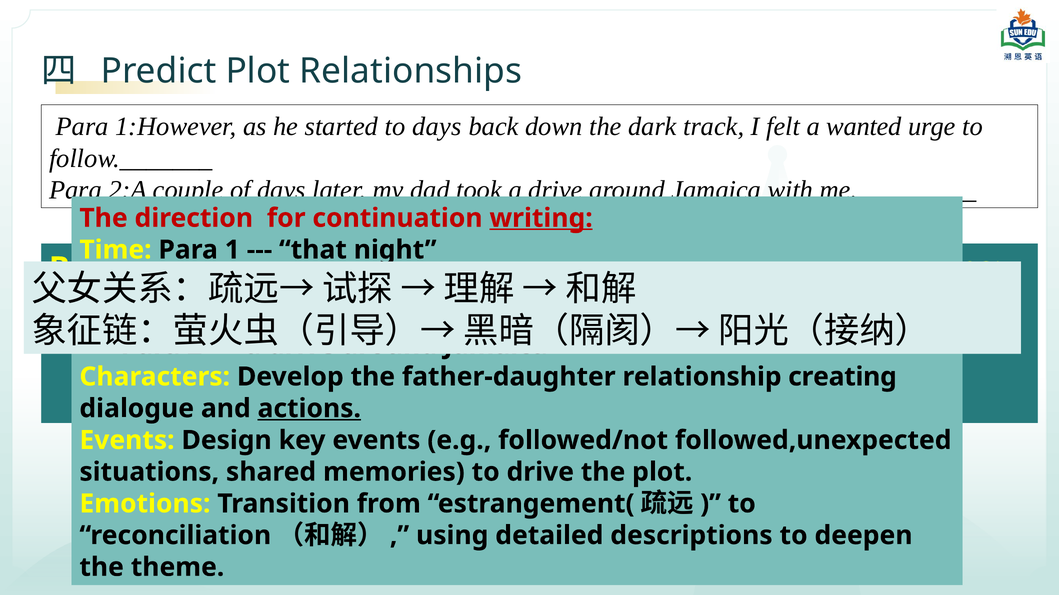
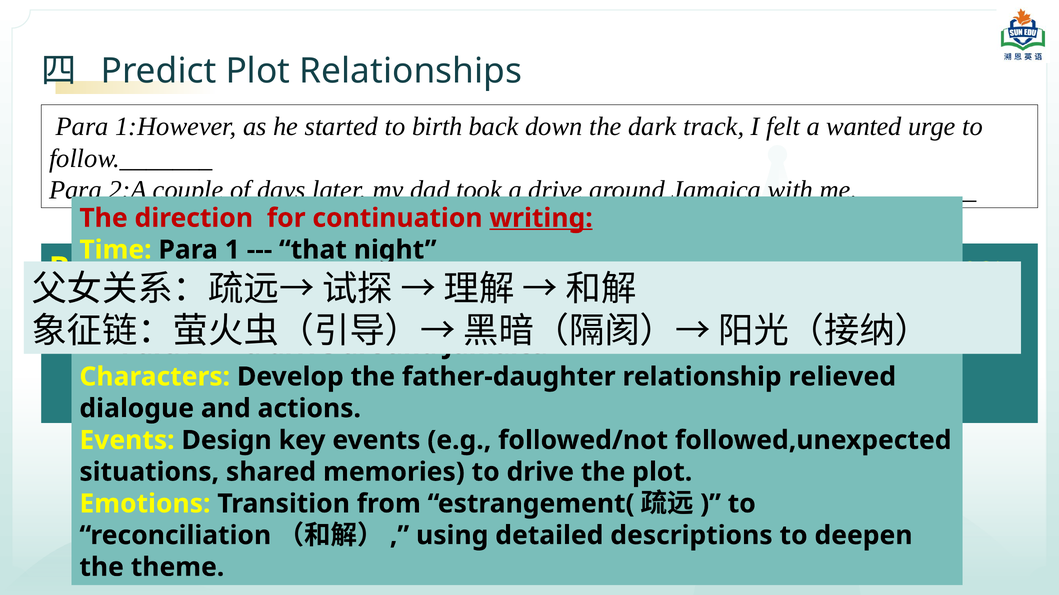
to days: days -> birth
creating: creating -> relieved
actions underline: present -> none
